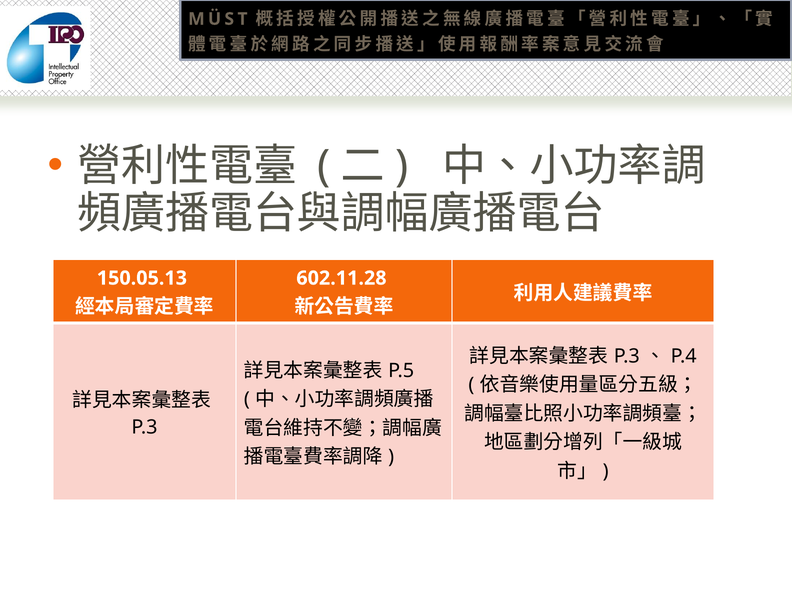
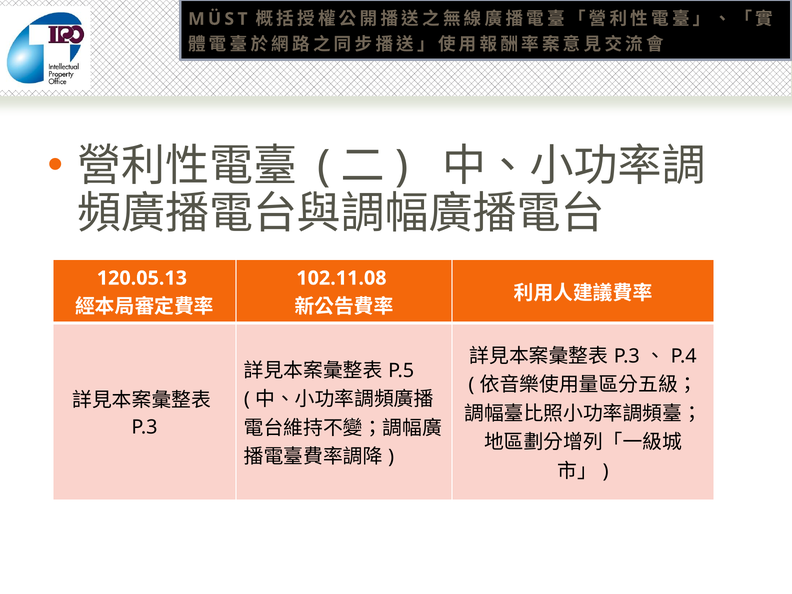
150.05.13: 150.05.13 -> 120.05.13
602.11.28: 602.11.28 -> 102.11.08
